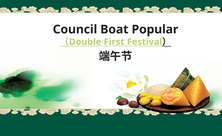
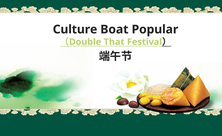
Council: Council -> Culture
First: First -> That
